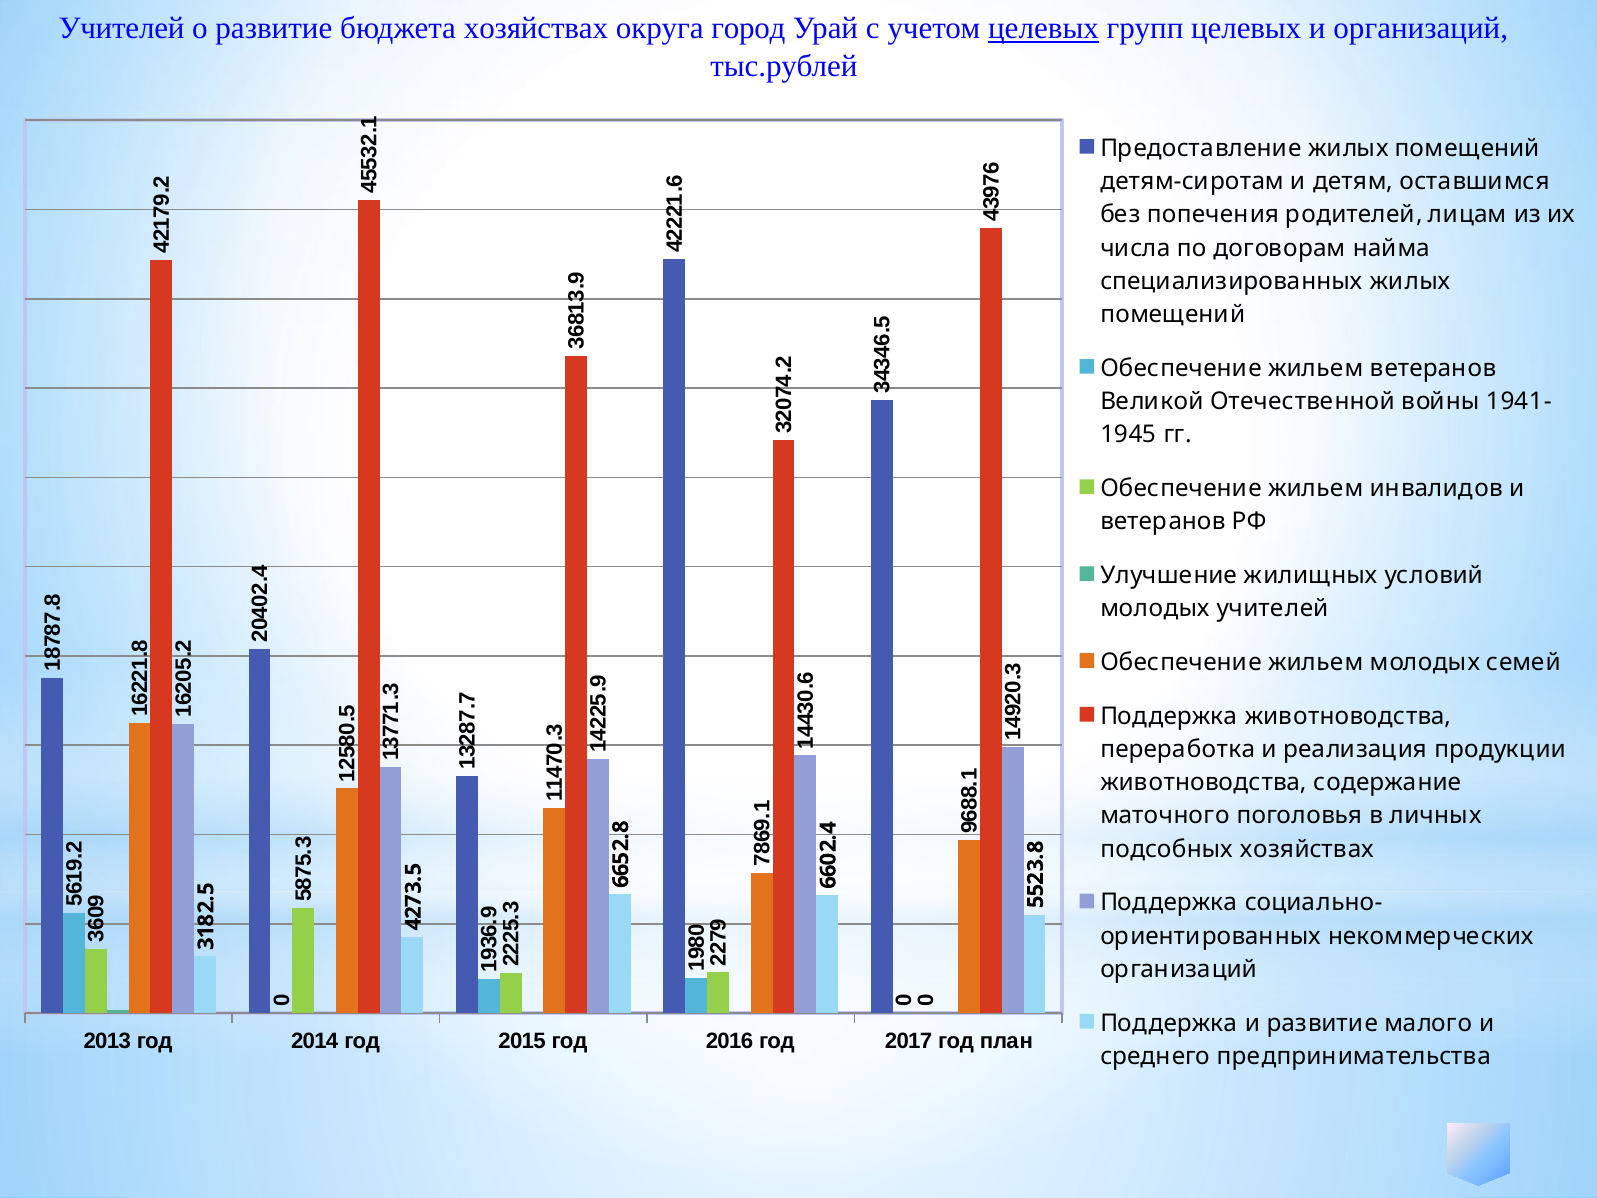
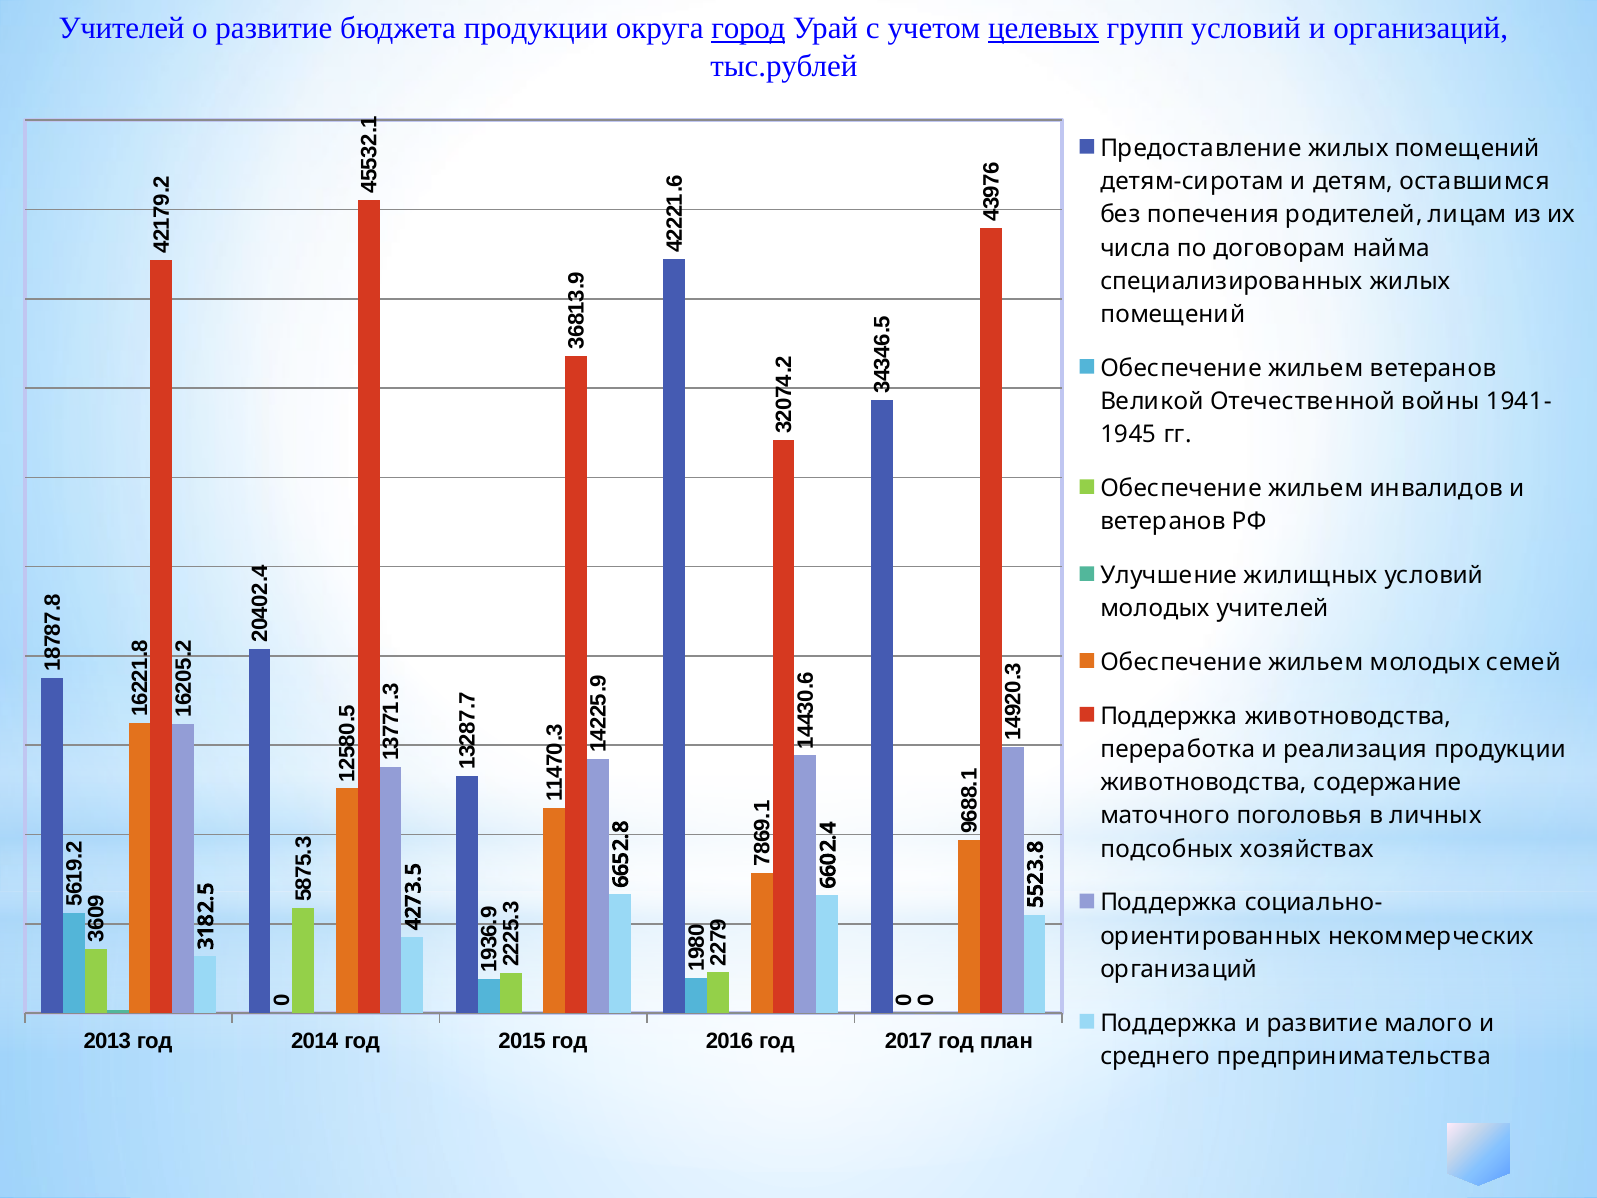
бюджета хозяйствах: хозяйствах -> продукции
город underline: none -> present
групп целевых: целевых -> условий
